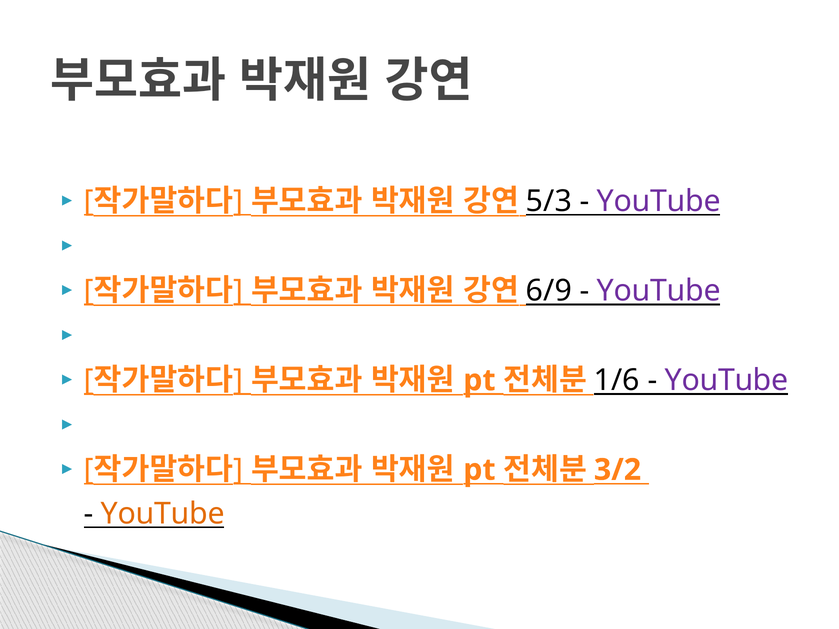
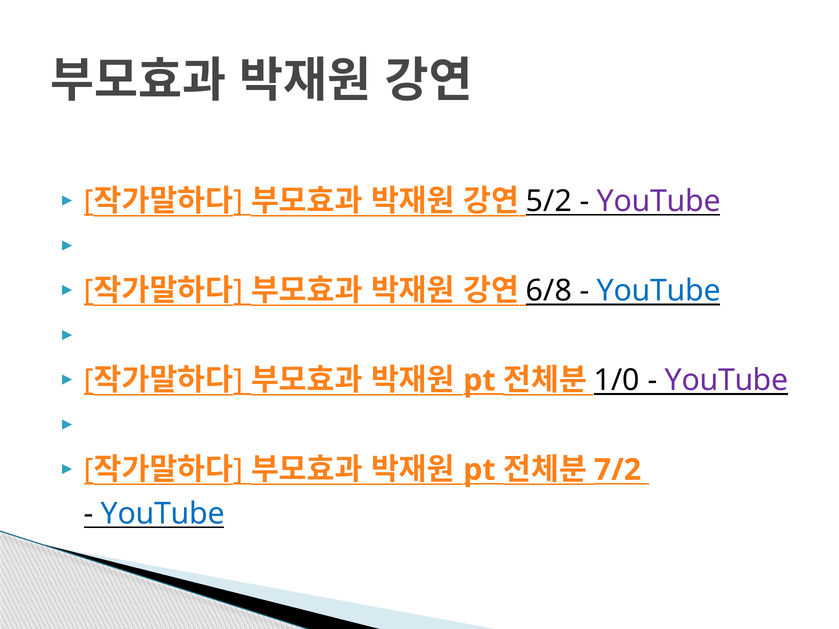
5/3: 5/3 -> 5/2
6/9: 6/9 -> 6/8
YouTube at (659, 291) colour: purple -> blue
1/6: 1/6 -> 1/0
3/2: 3/2 -> 7/2
YouTube at (163, 514) colour: orange -> blue
